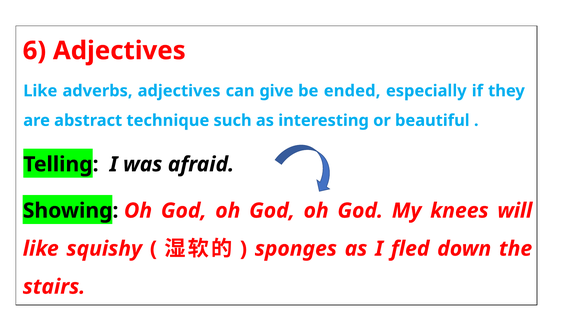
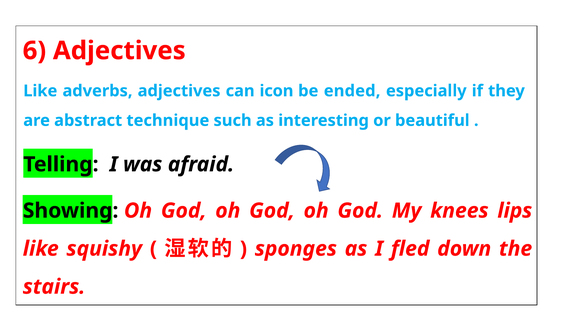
give: give -> icon
will: will -> lips
